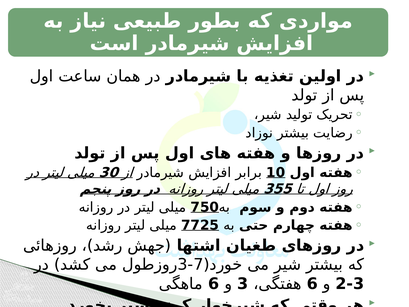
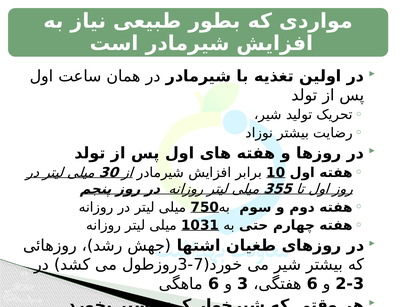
7725: 7725 -> 1031
